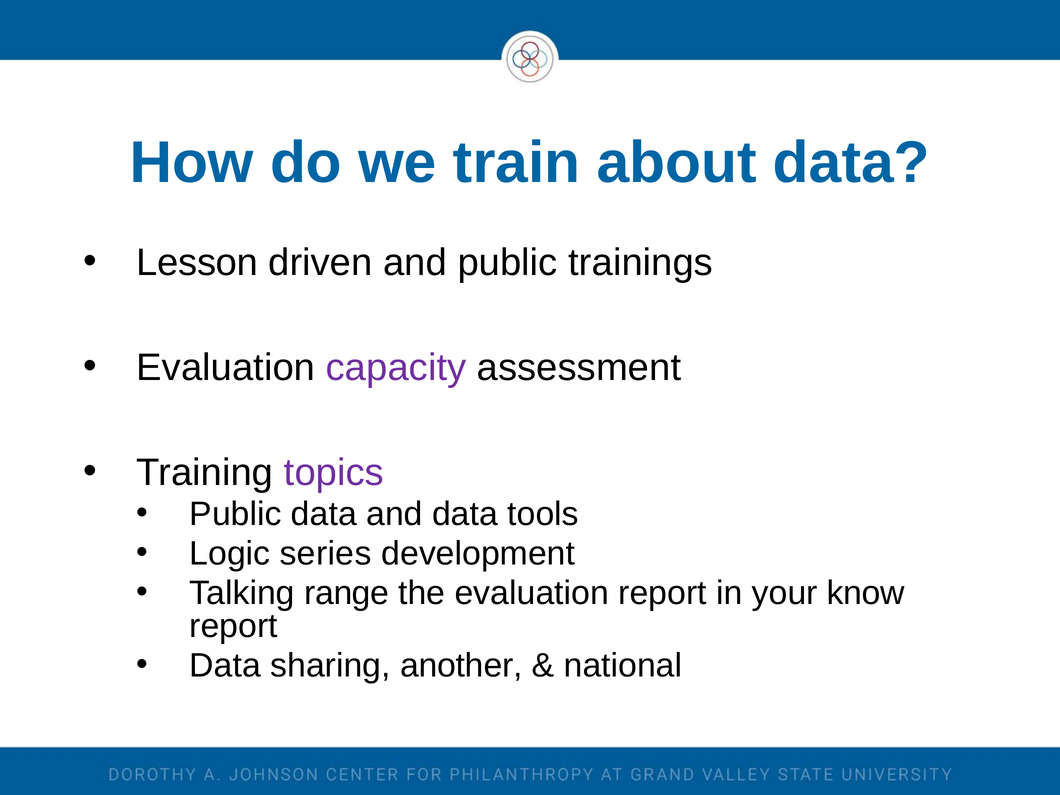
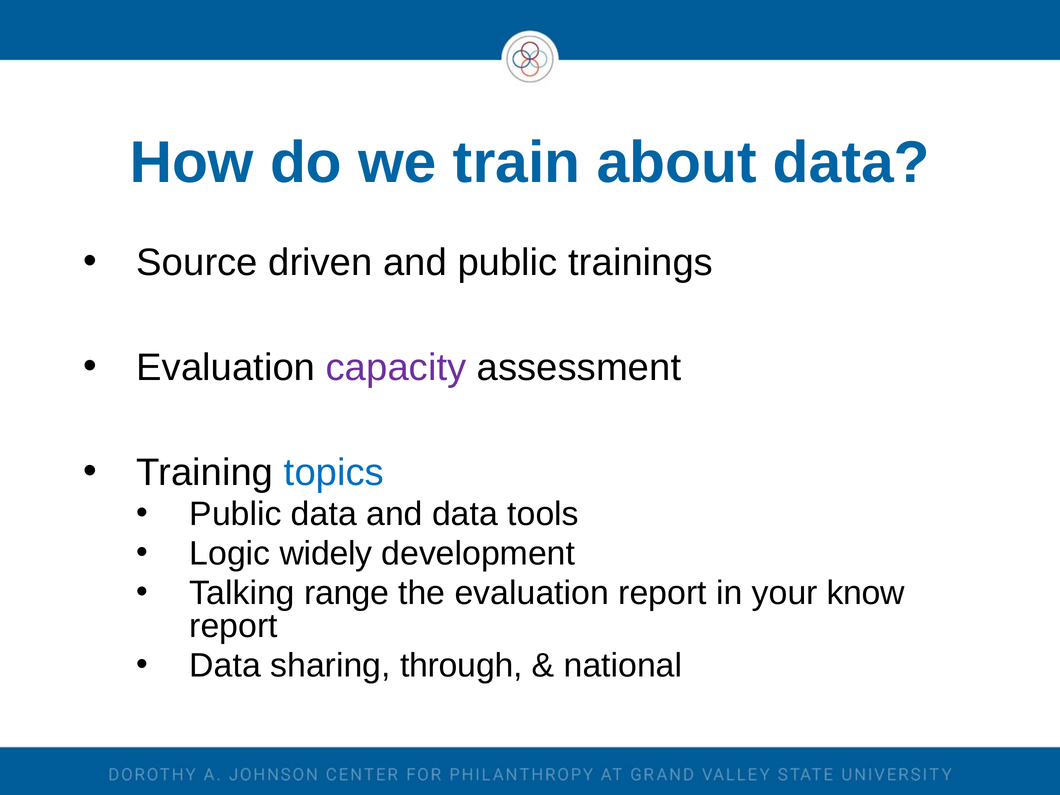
Lesson: Lesson -> Source
topics colour: purple -> blue
series: series -> widely
another: another -> through
